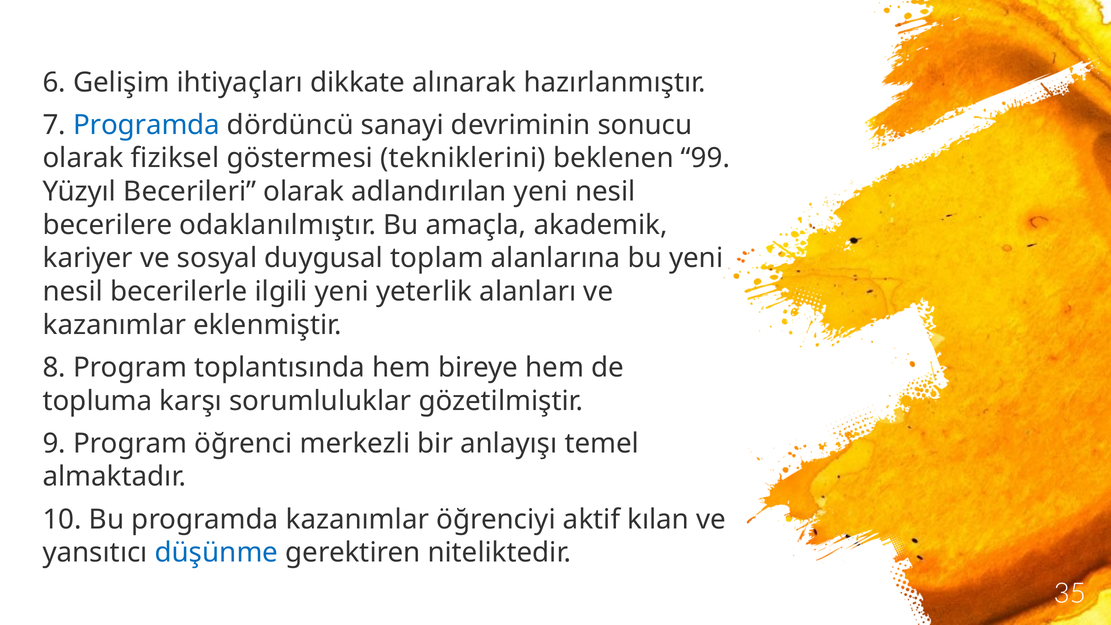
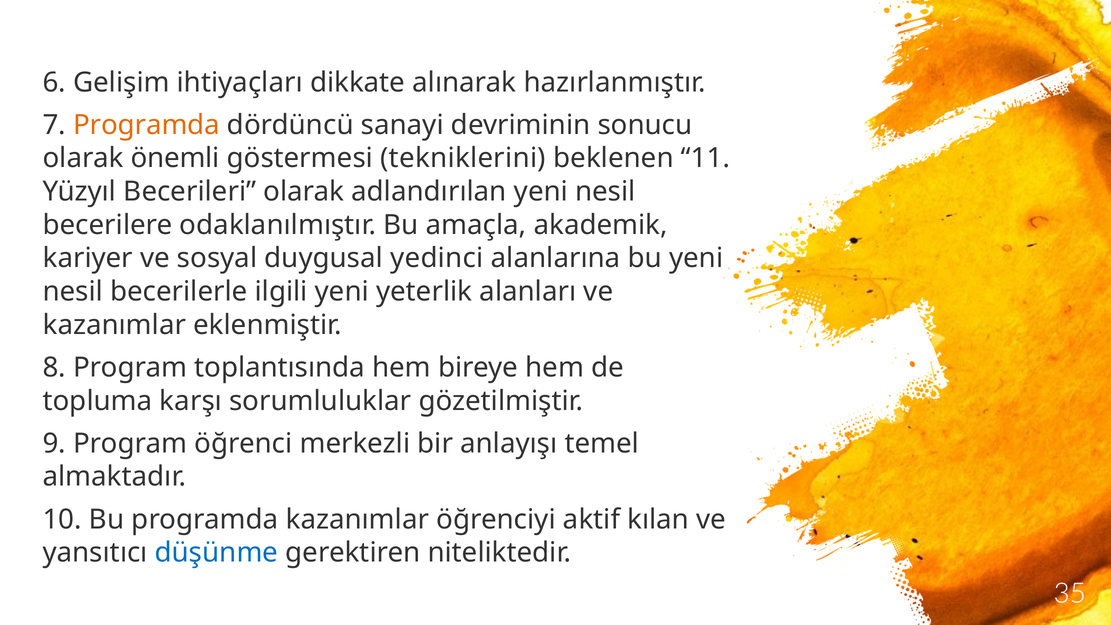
Programda at (147, 125) colour: blue -> orange
fiziksel: fiziksel -> önemli
99: 99 -> 11
toplam: toplam -> yedinci
